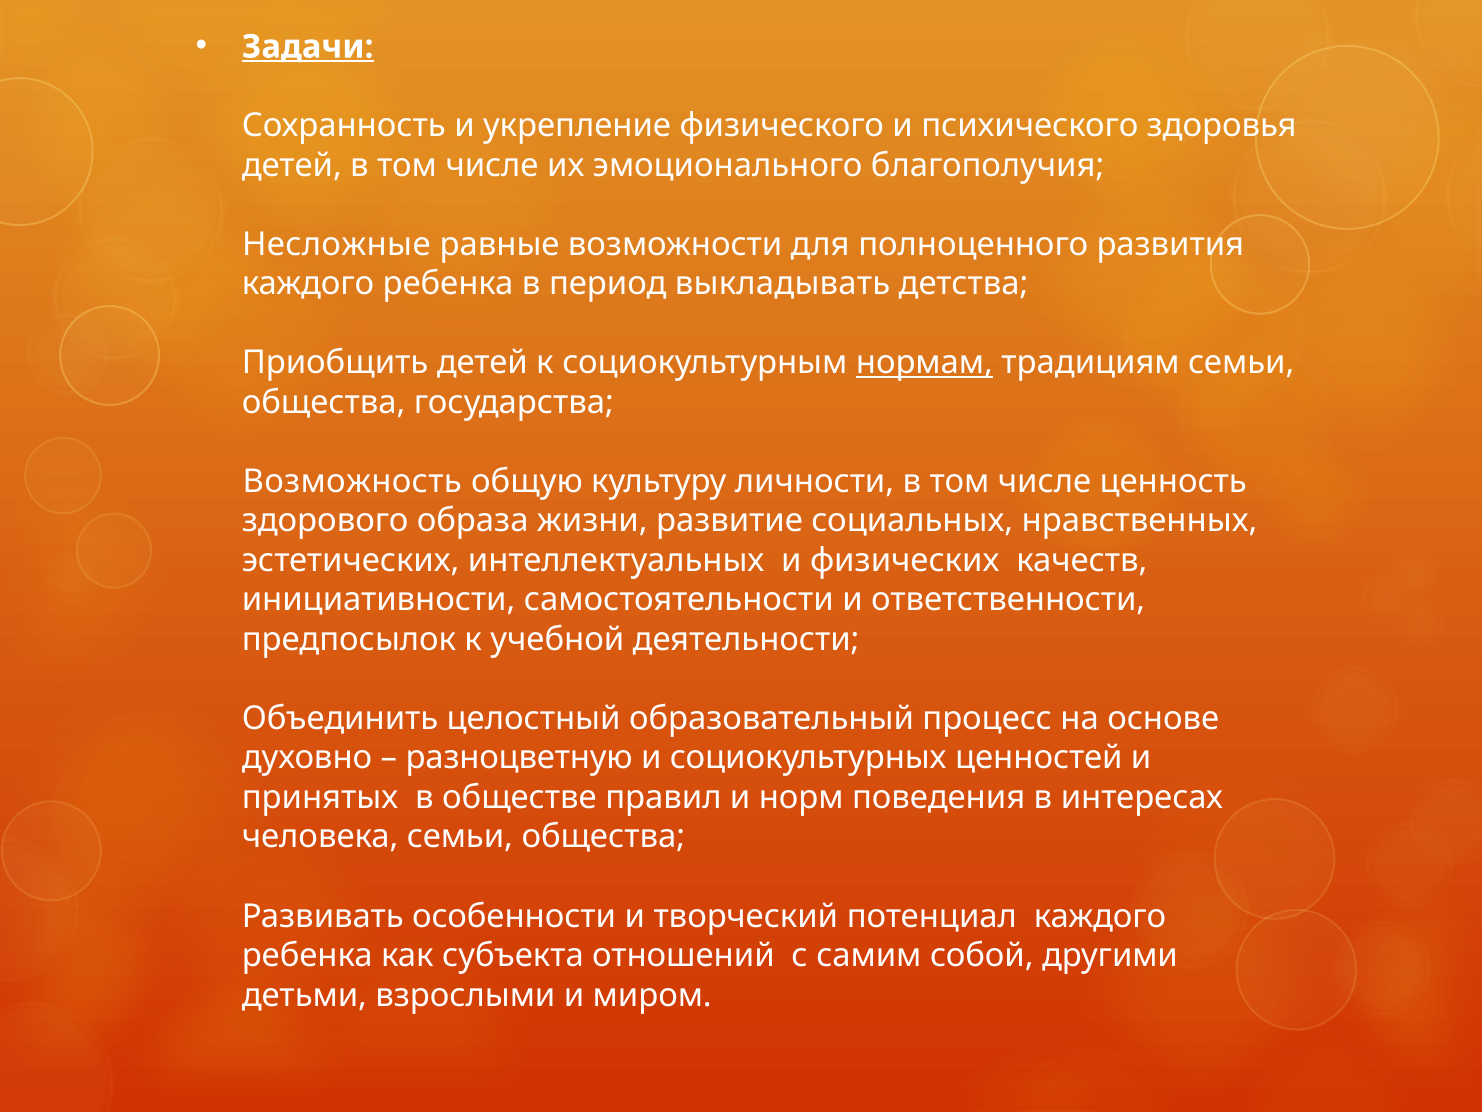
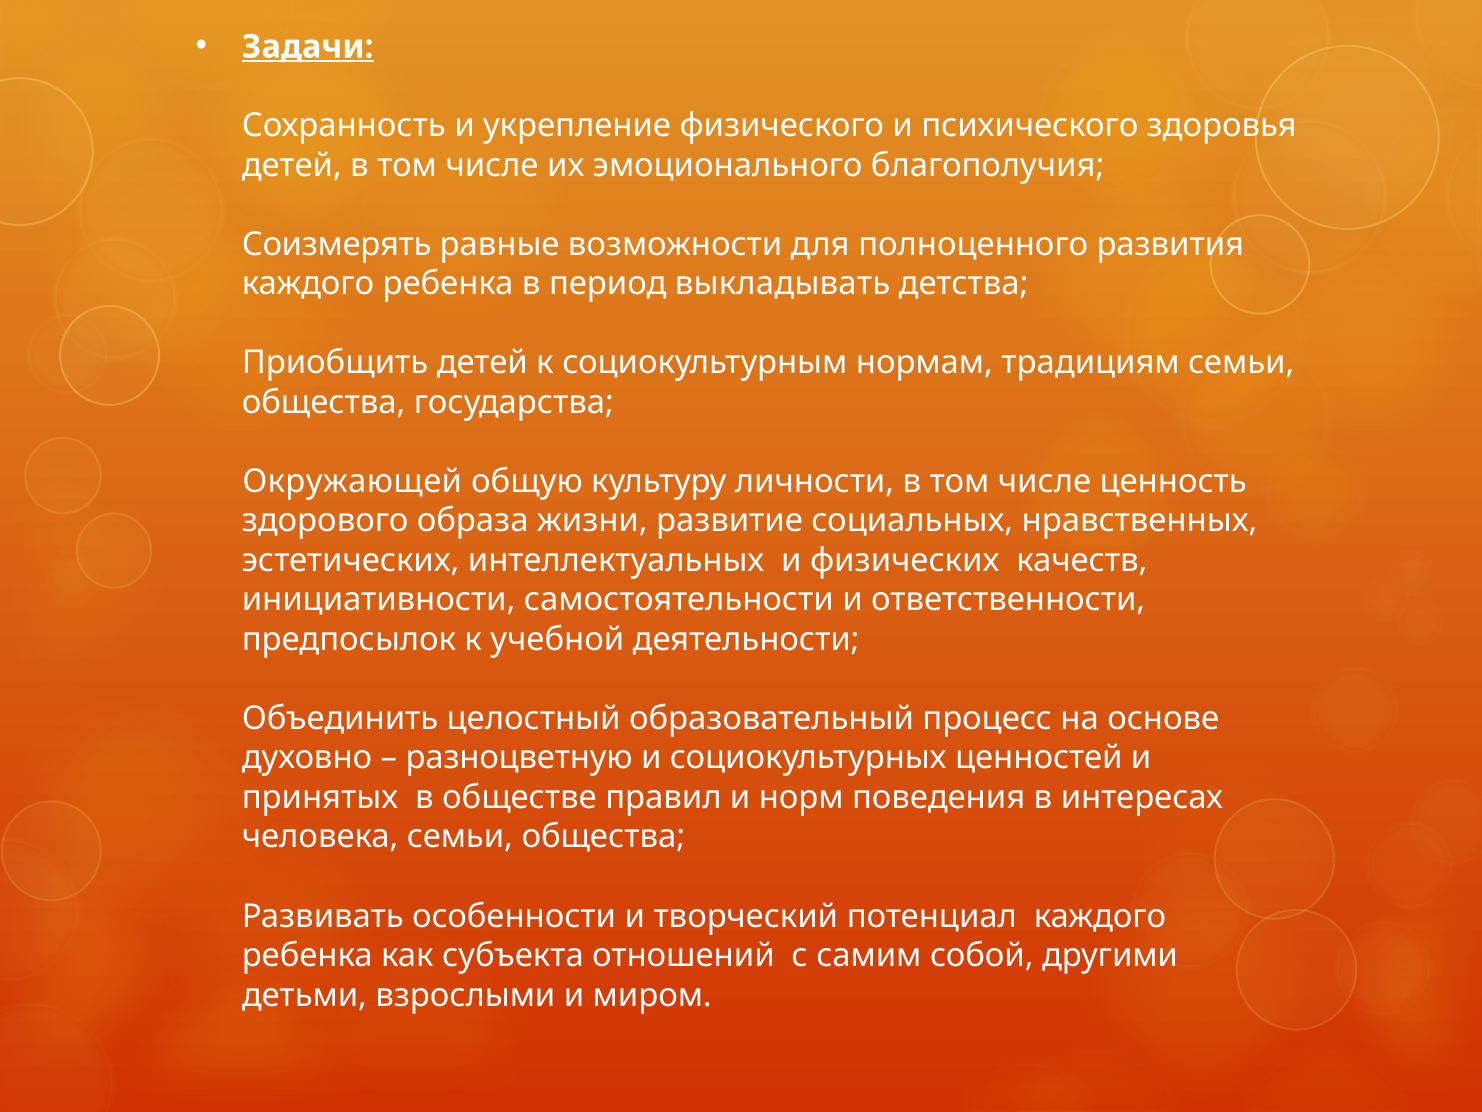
Несложные: Несложные -> Соизмерять
нормам underline: present -> none
Возможность: Возможность -> Окружающей
